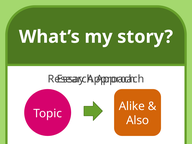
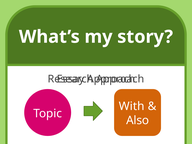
Alike: Alike -> With
